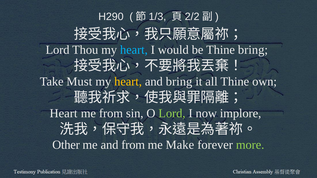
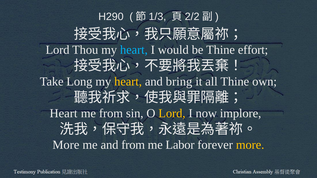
Thine bring: bring -> effort
Must: Must -> Long
Lord at (172, 113) colour: light green -> yellow
Other at (66, 145): Other -> More
Make: Make -> Labor
more at (250, 145) colour: light green -> yellow
